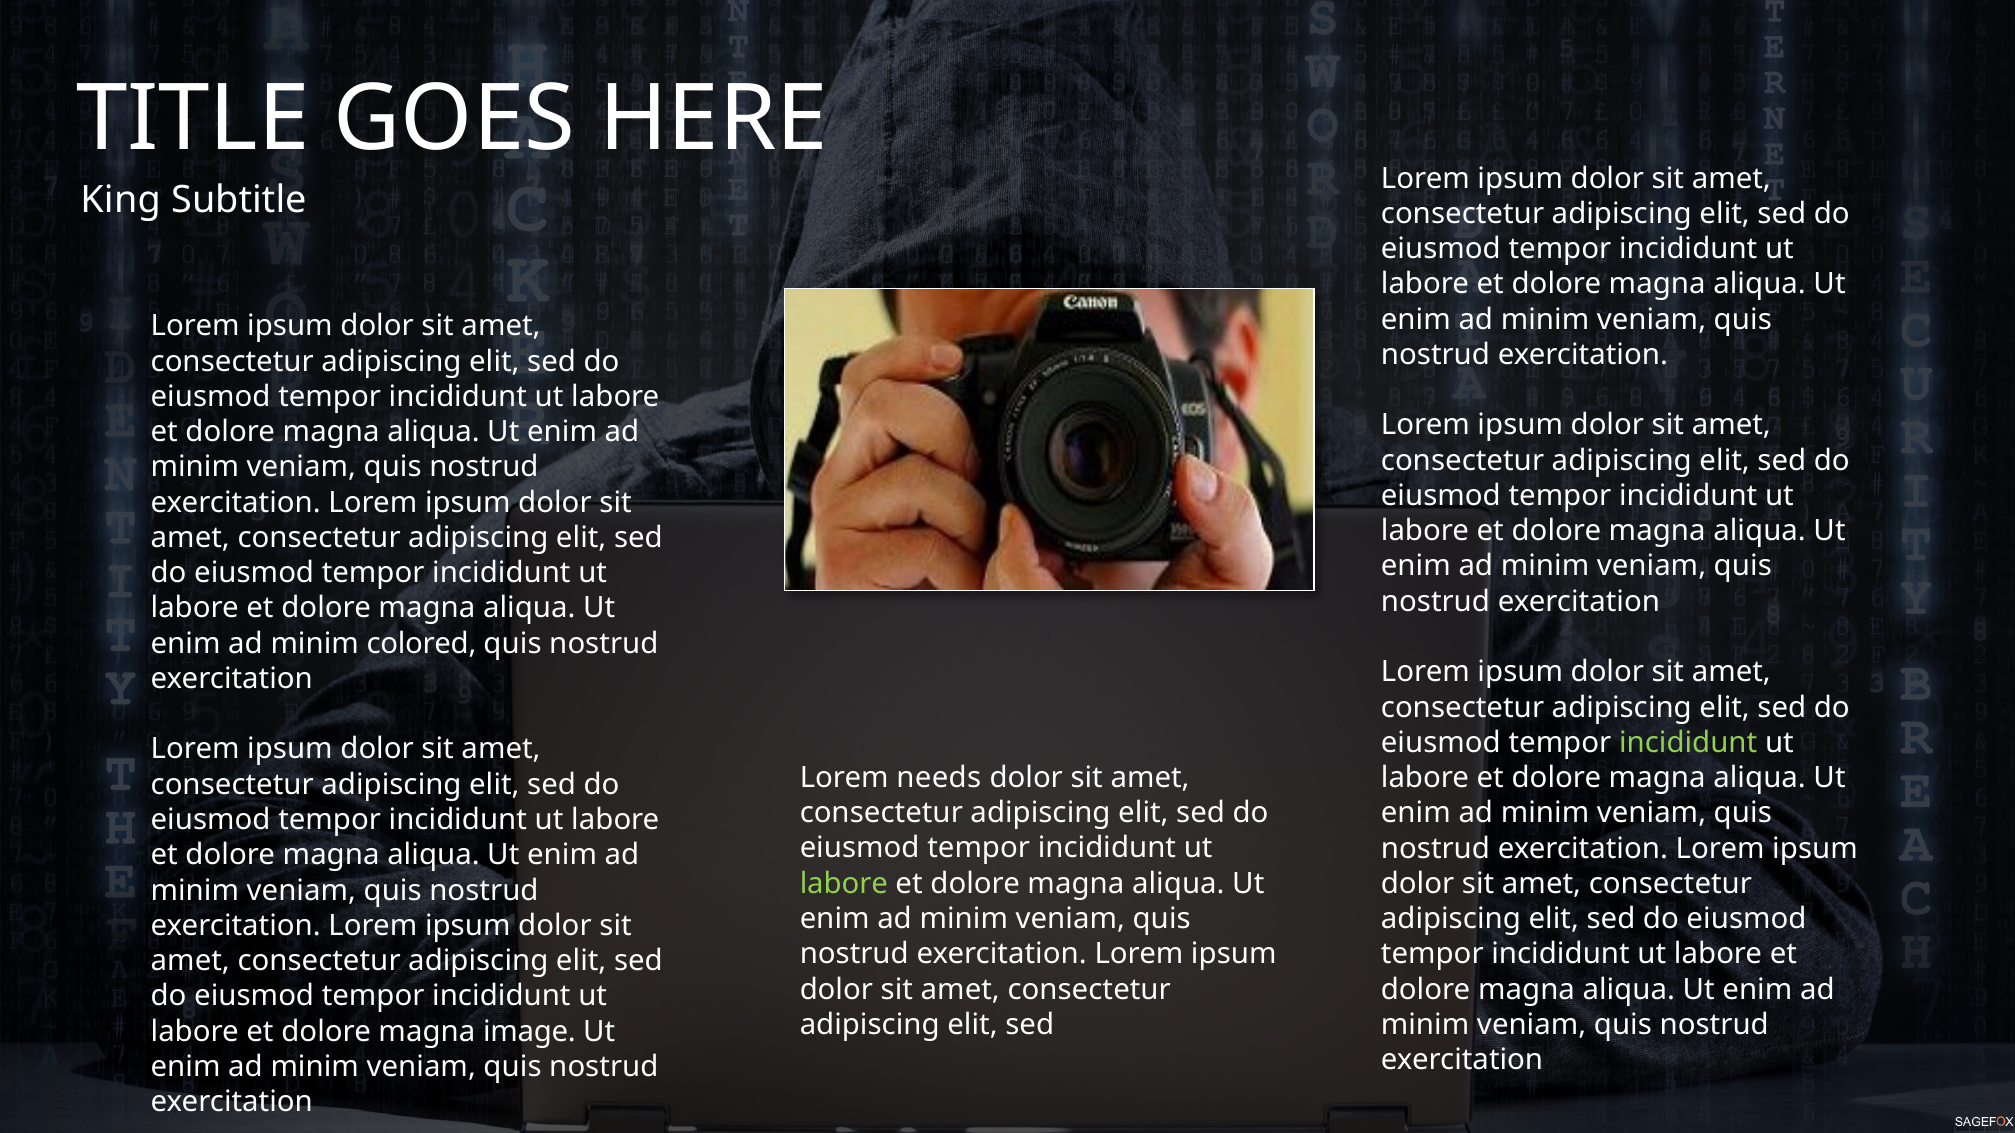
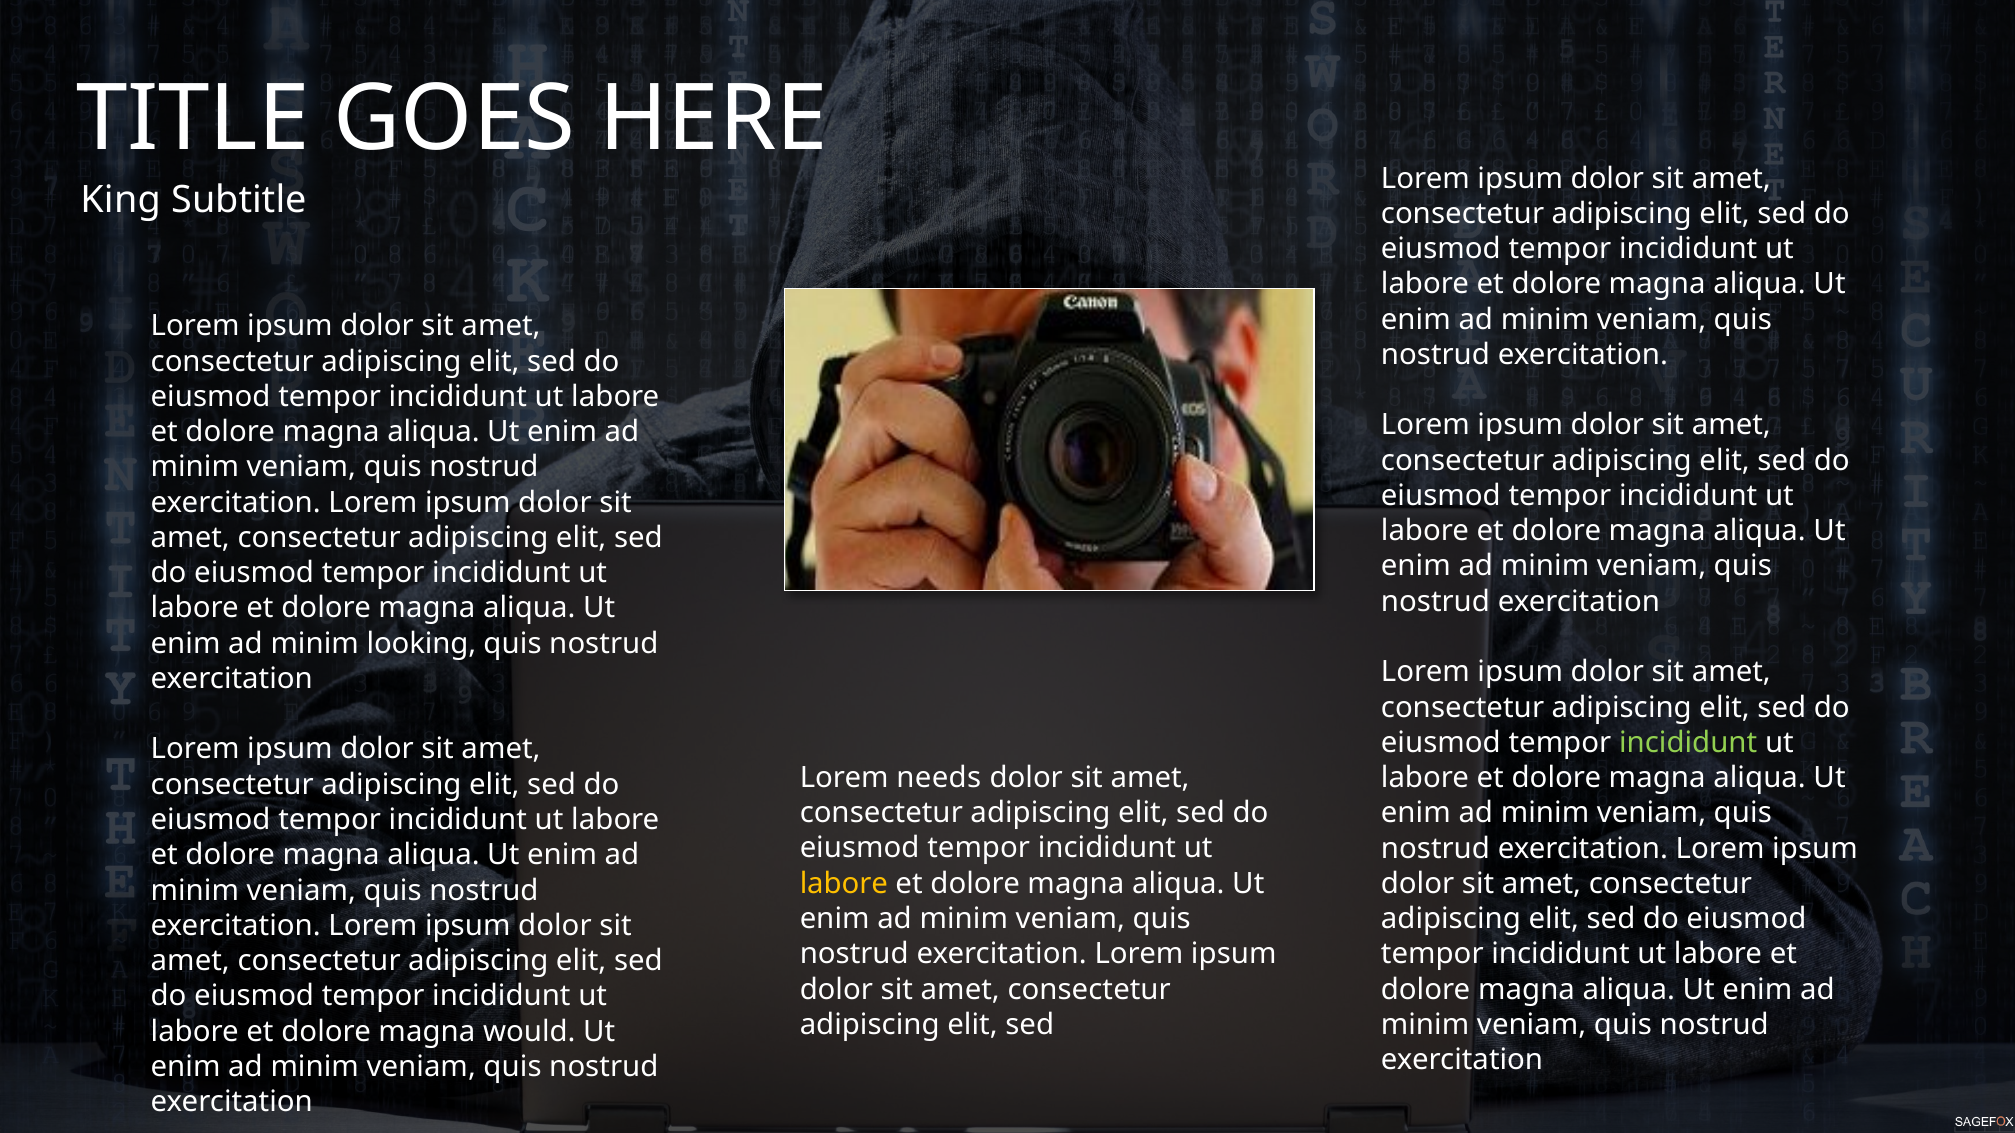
colored: colored -> looking
labore at (844, 884) colour: light green -> yellow
image: image -> would
